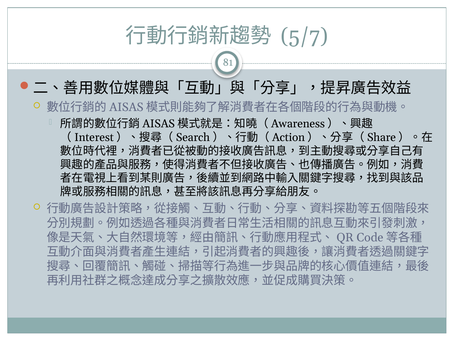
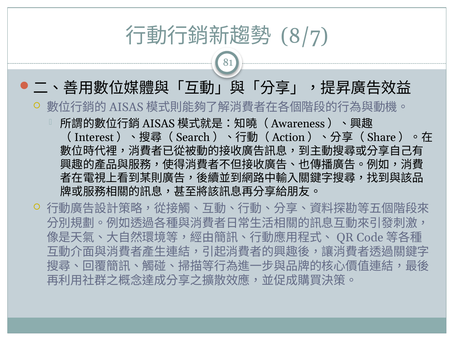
5/7: 5/7 -> 8/7
